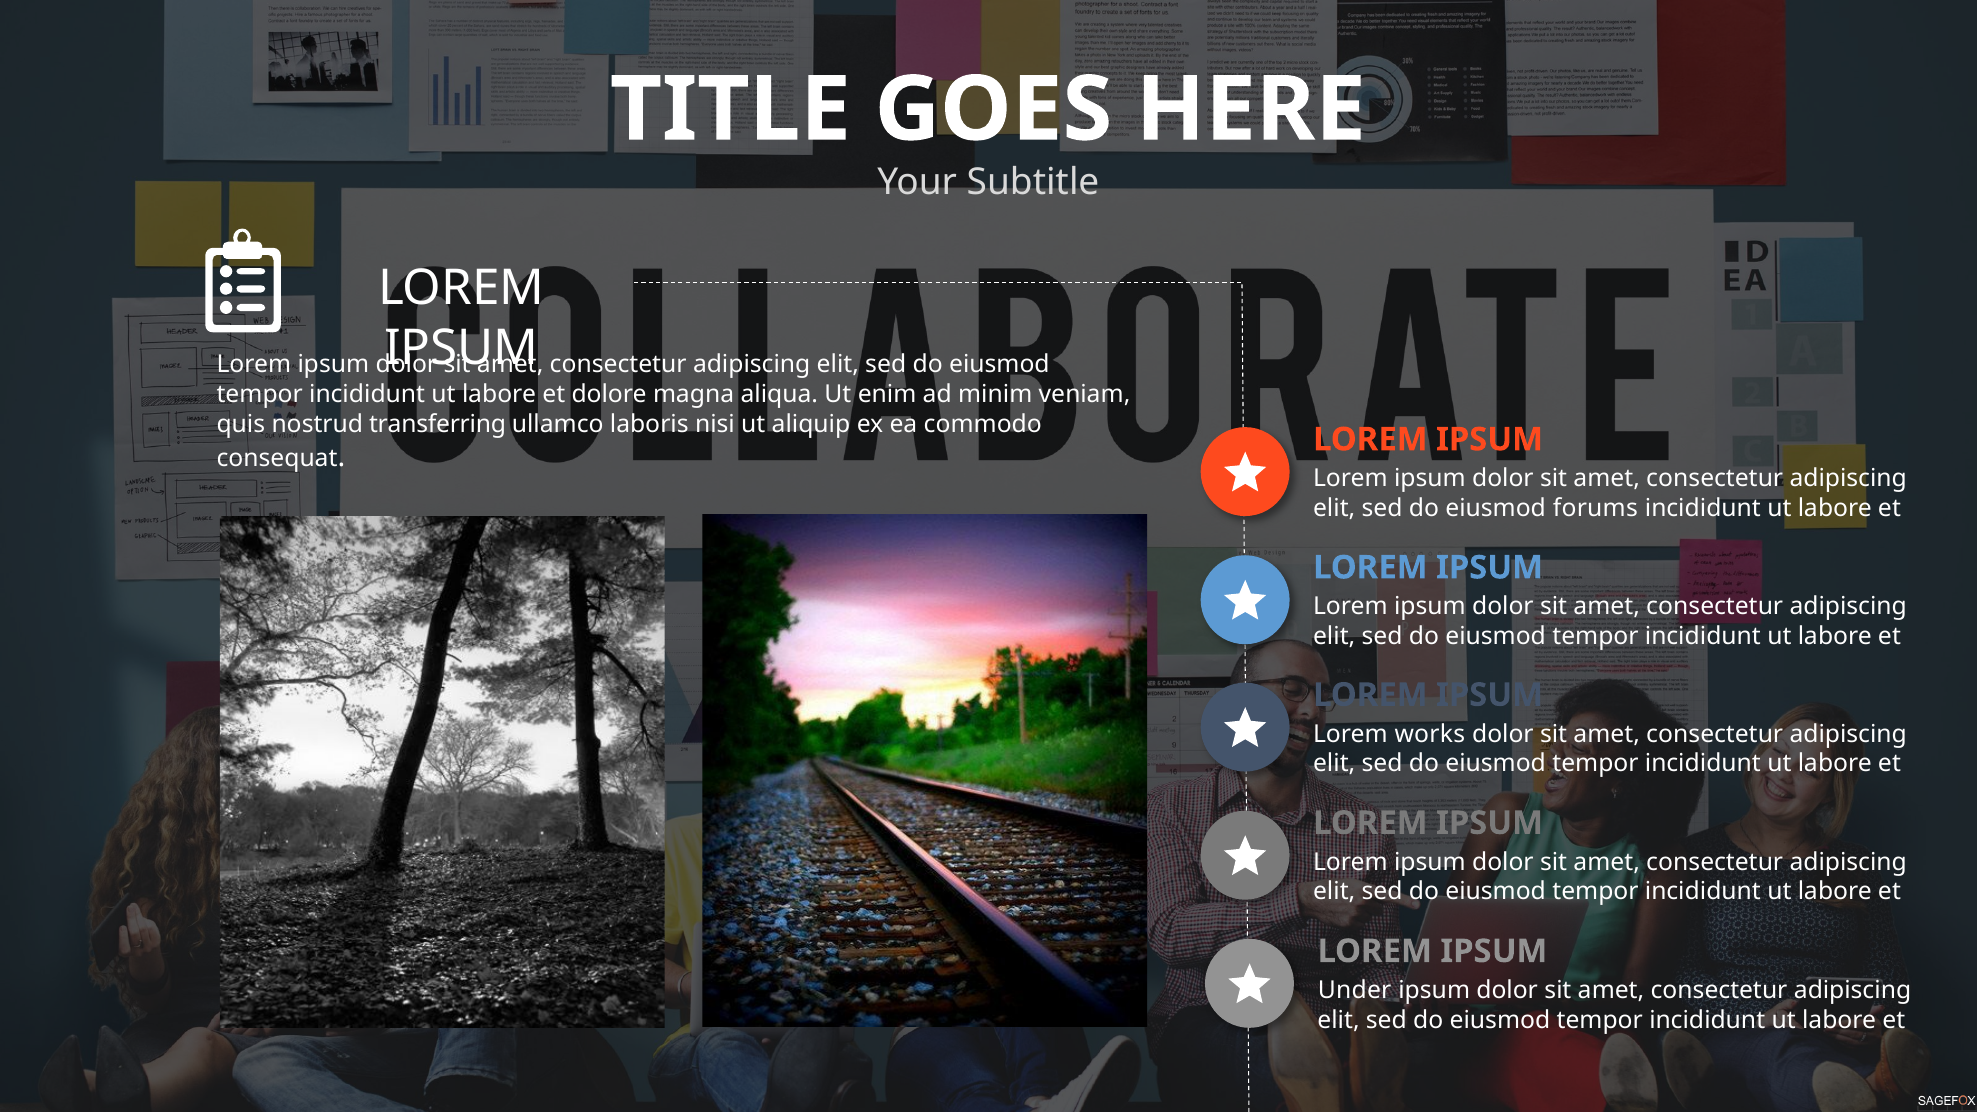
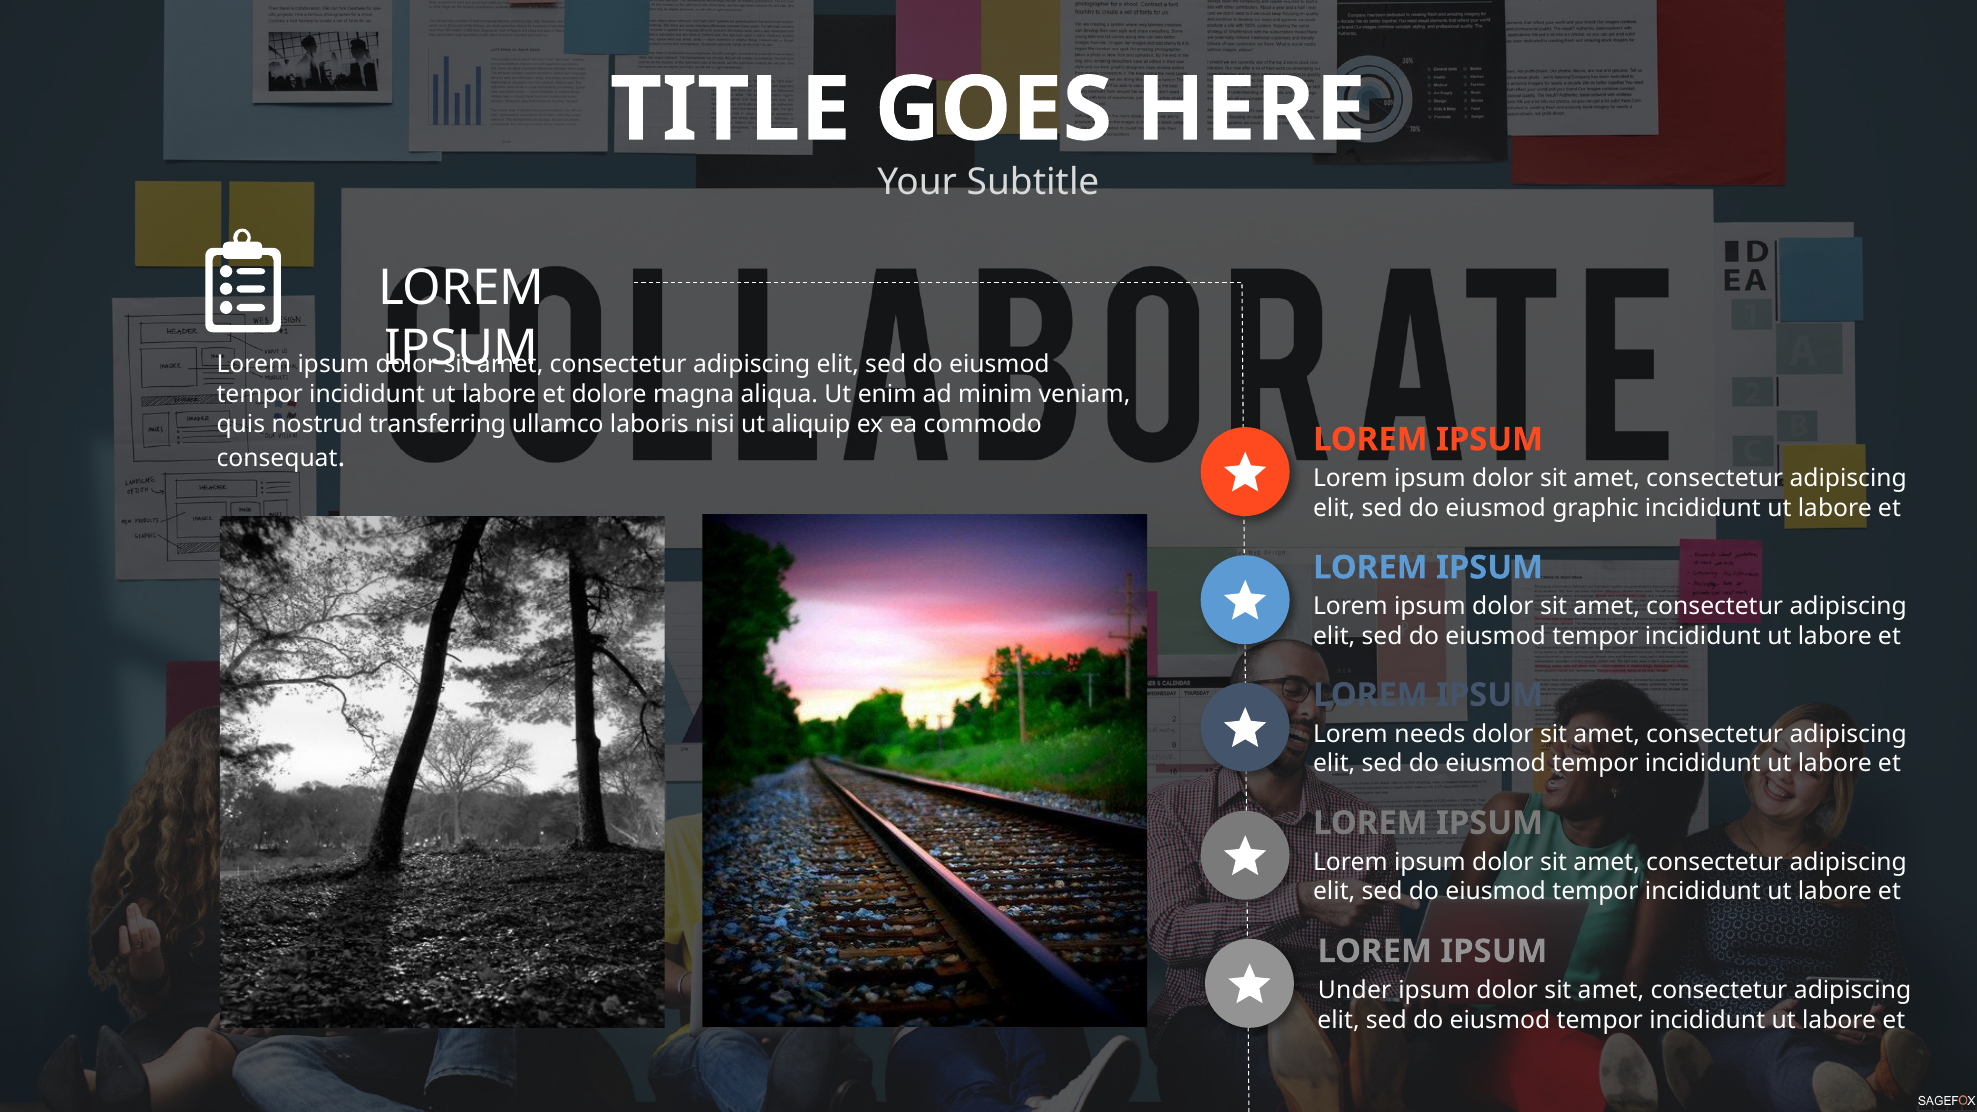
forums: forums -> graphic
works: works -> needs
